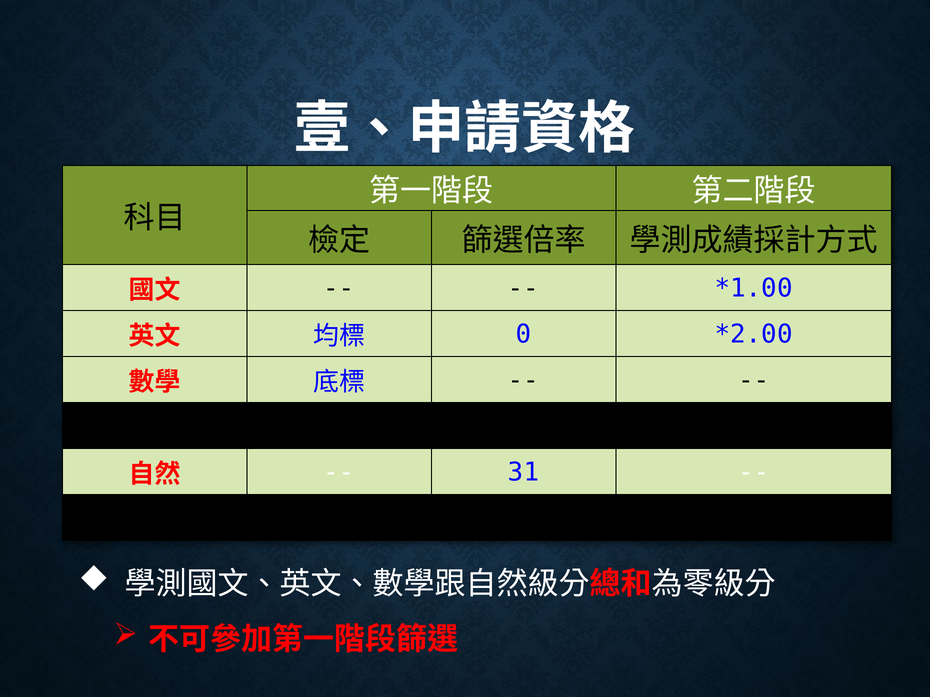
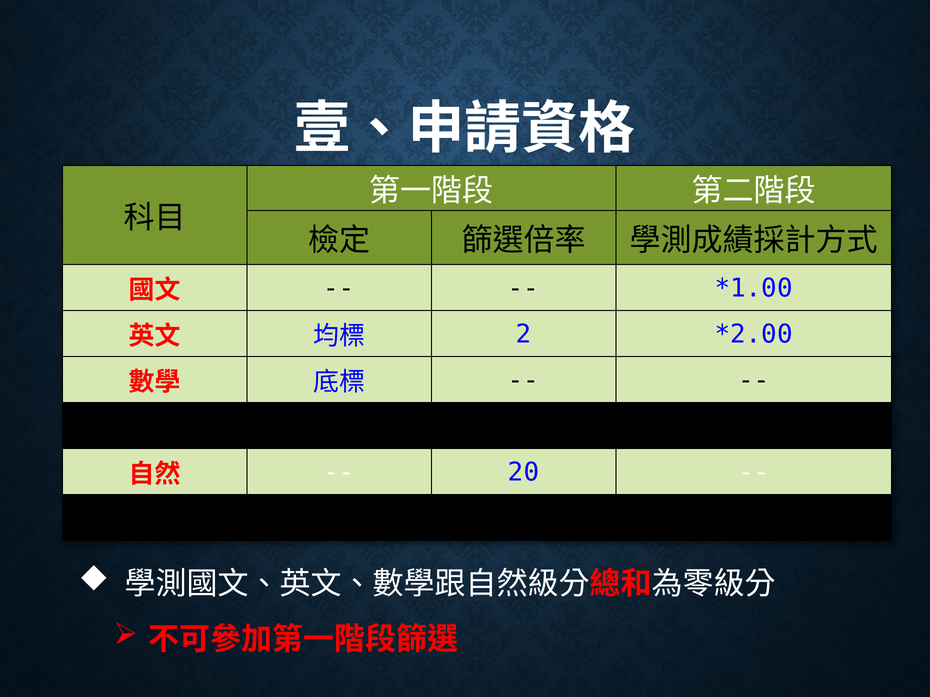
0: 0 -> 2
31: 31 -> 20
